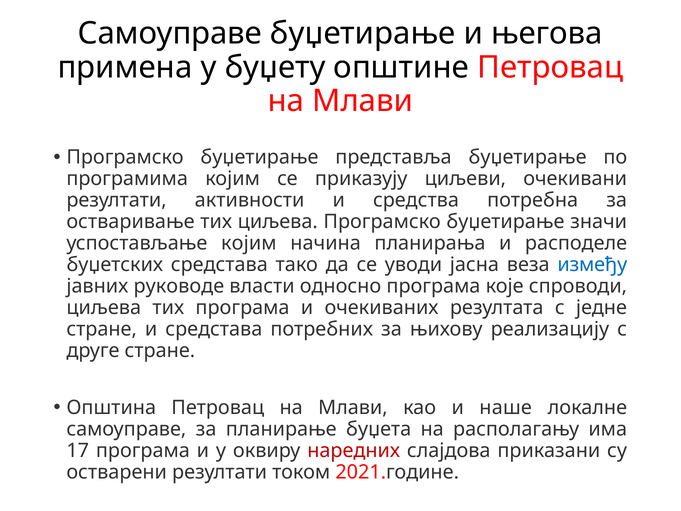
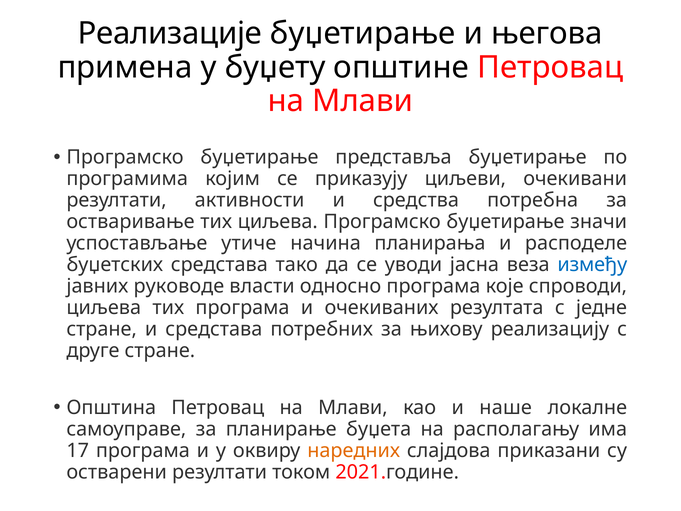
Самоуправе at (170, 34): Самоуправе -> Реализације
успостављање којим: којим -> утиче
наредних colour: red -> orange
